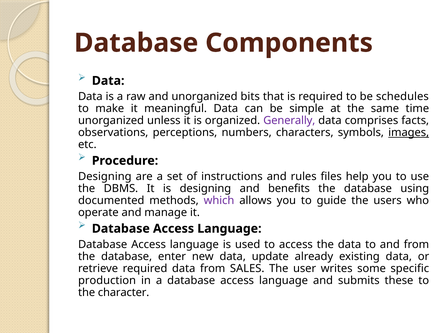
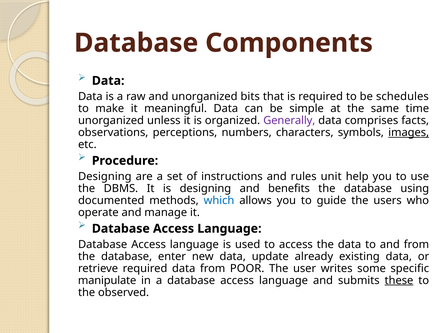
files: files -> unit
which colour: purple -> blue
SALES: SALES -> POOR
production: production -> manipulate
these underline: none -> present
character: character -> observed
